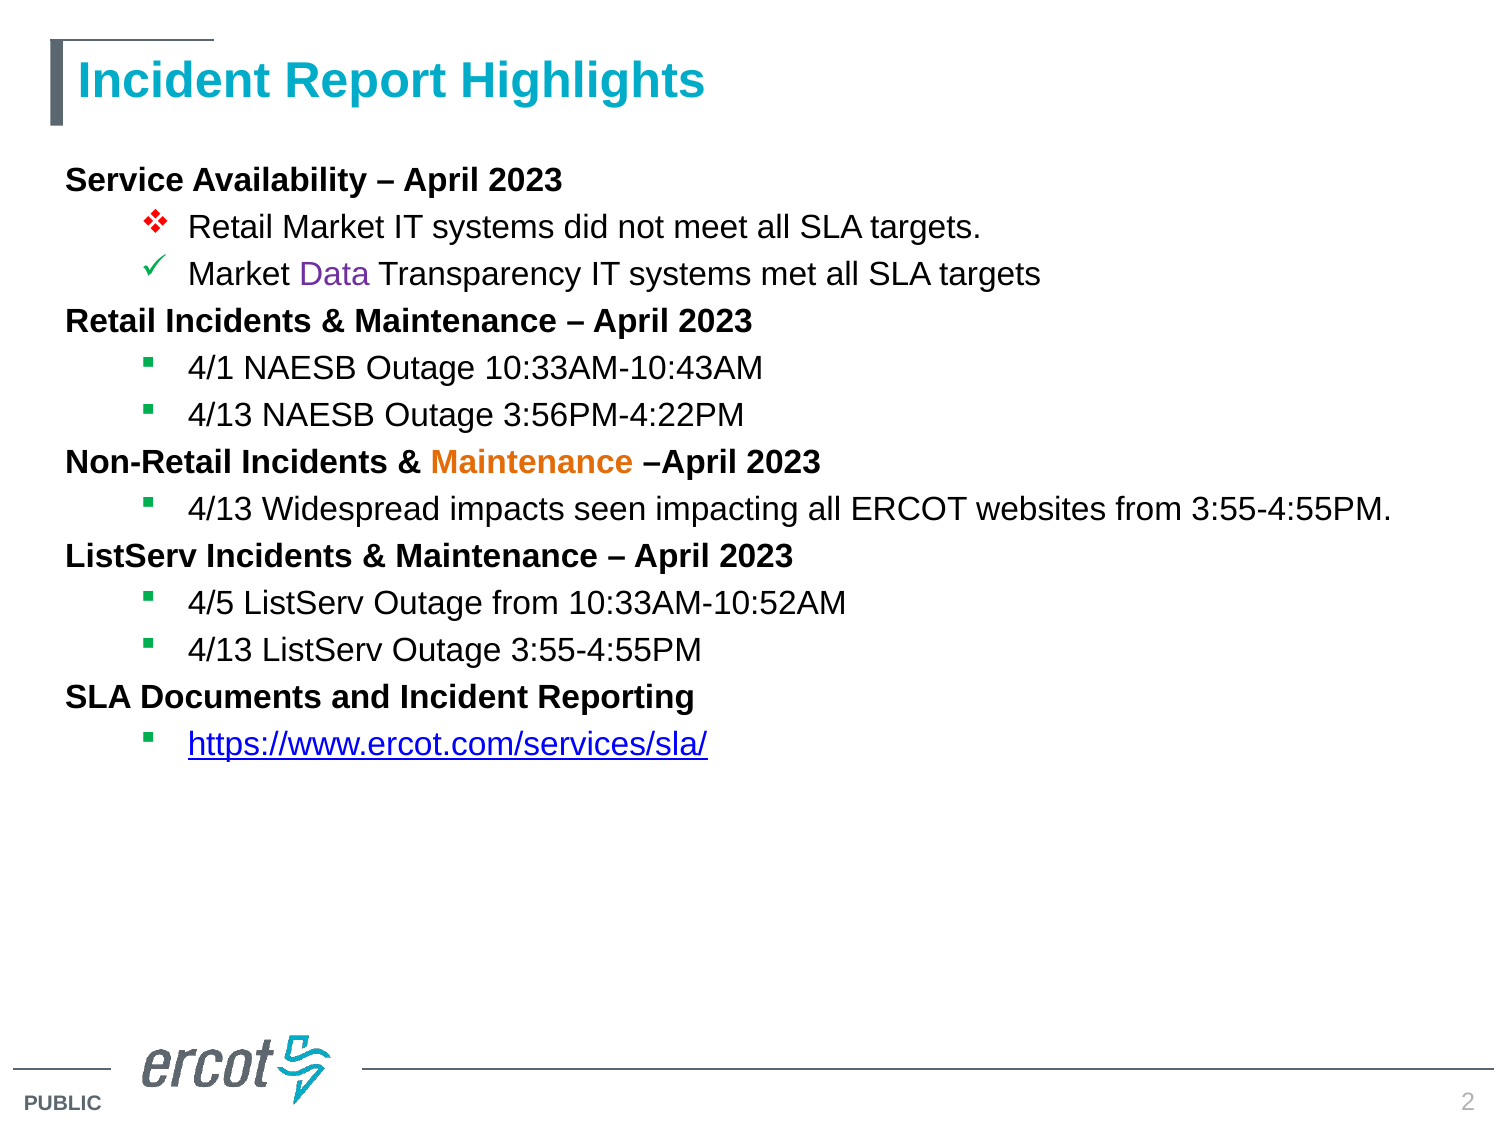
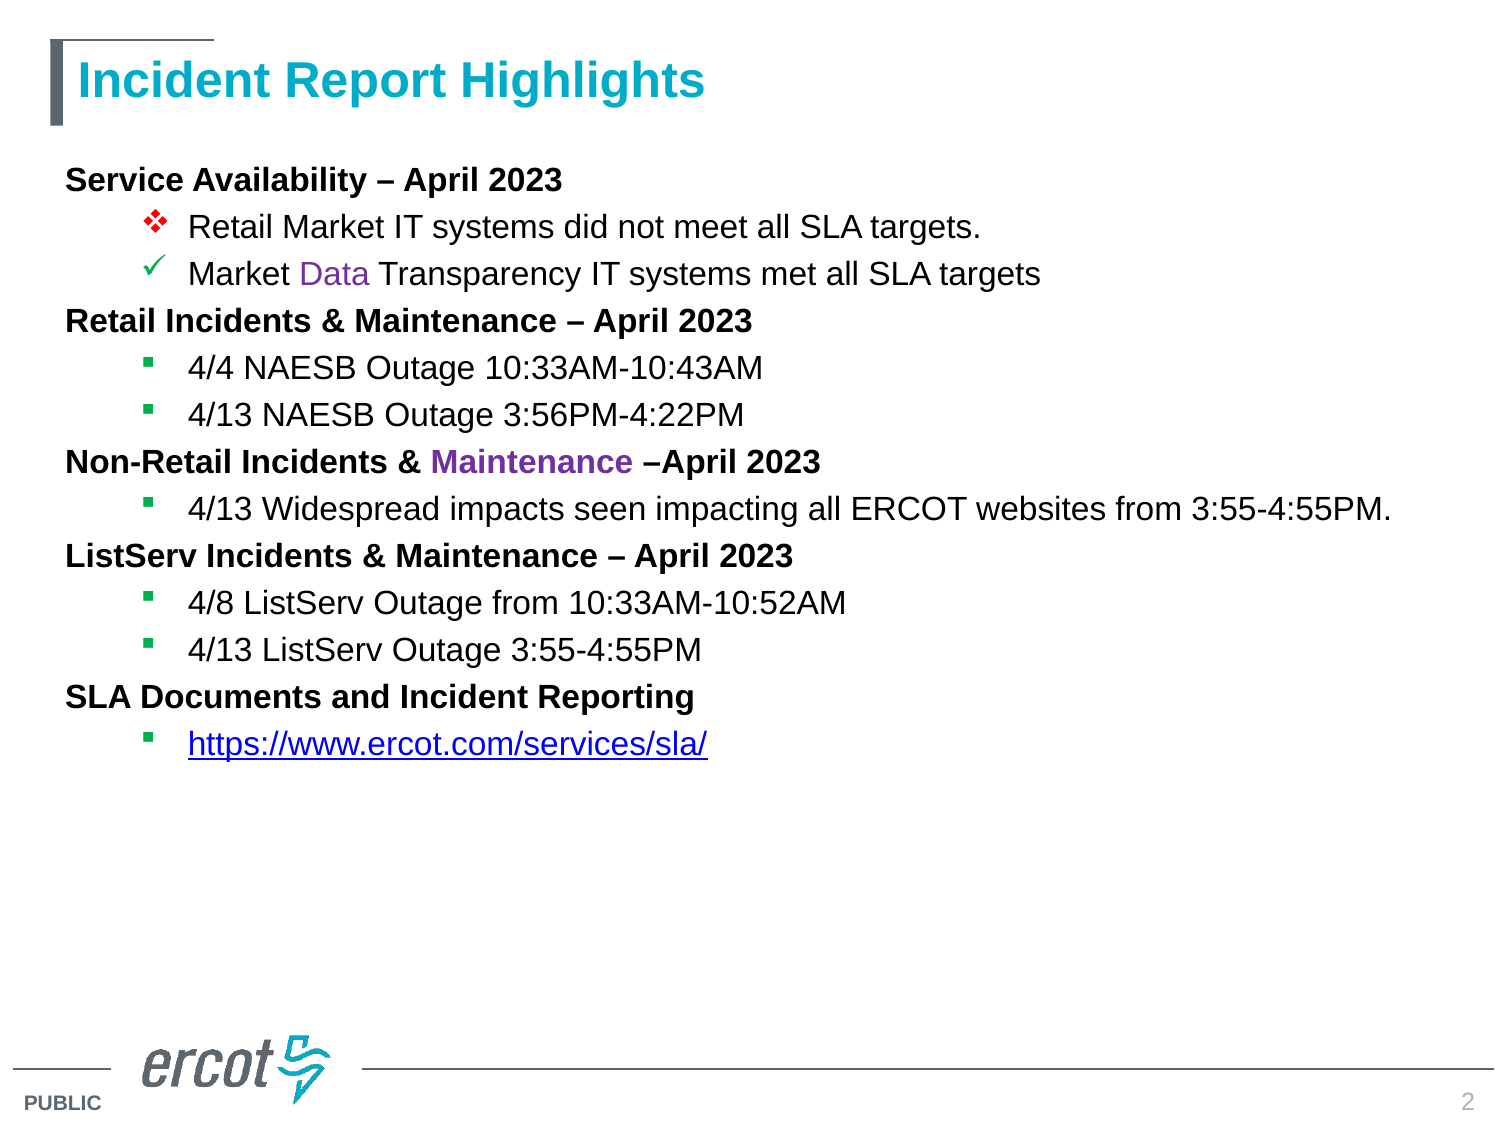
4/1: 4/1 -> 4/4
Maintenance at (532, 462) colour: orange -> purple
4/5: 4/5 -> 4/8
